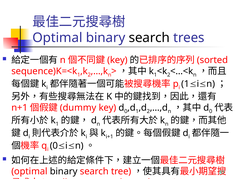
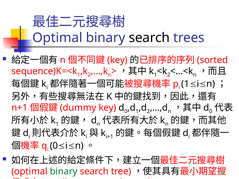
binary at (64, 172) colour: black -> green
